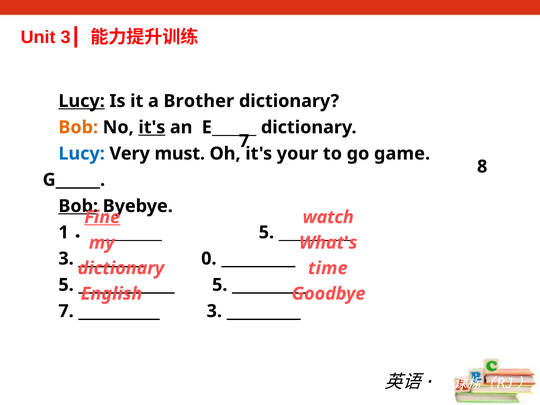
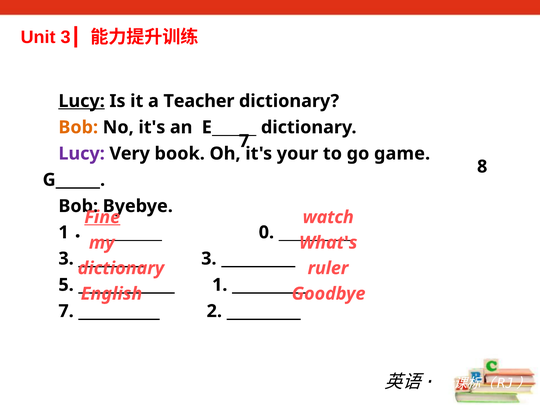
Brother: Brother -> Teacher
it's at (152, 127) underline: present -> none
Lucy at (82, 154) colour: blue -> purple
must: must -> book
Bob at (78, 206) underline: present -> none
5 at (266, 232): 5 -> 0
0 at (209, 259): 0 -> 3
time: time -> ruler
5 at (220, 285): 5 -> 1
3 at (214, 311): 3 -> 2
